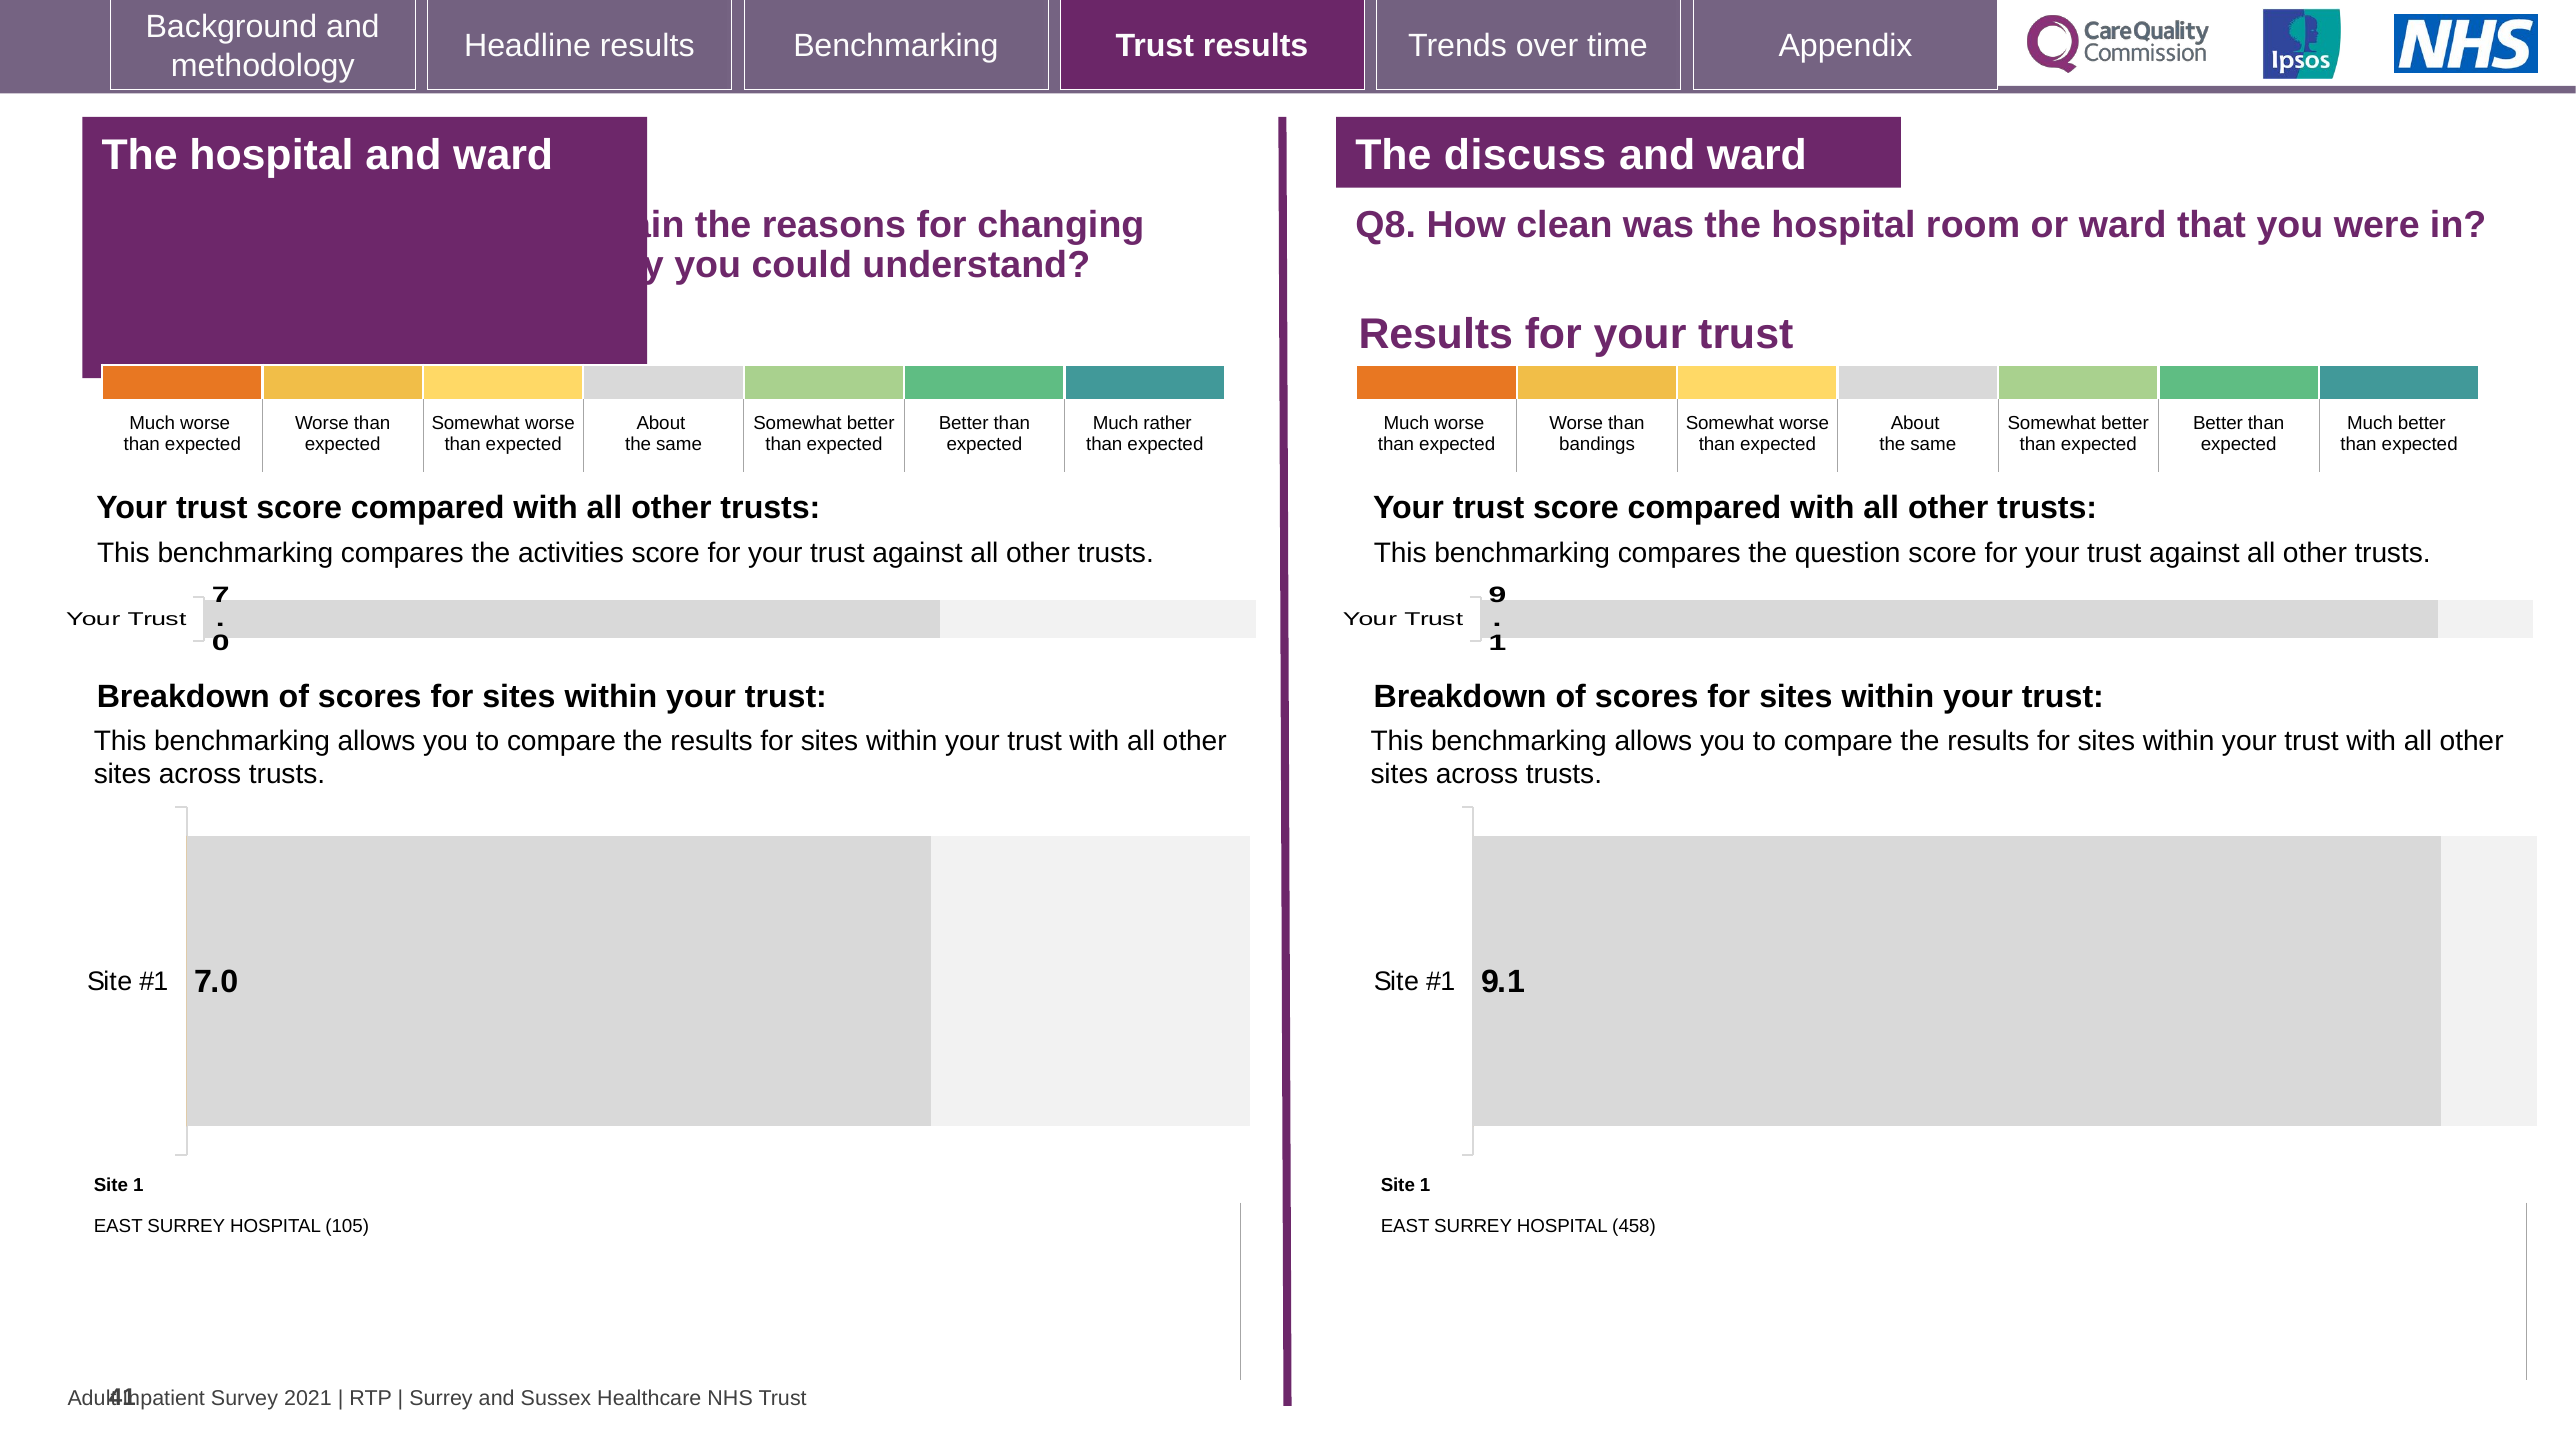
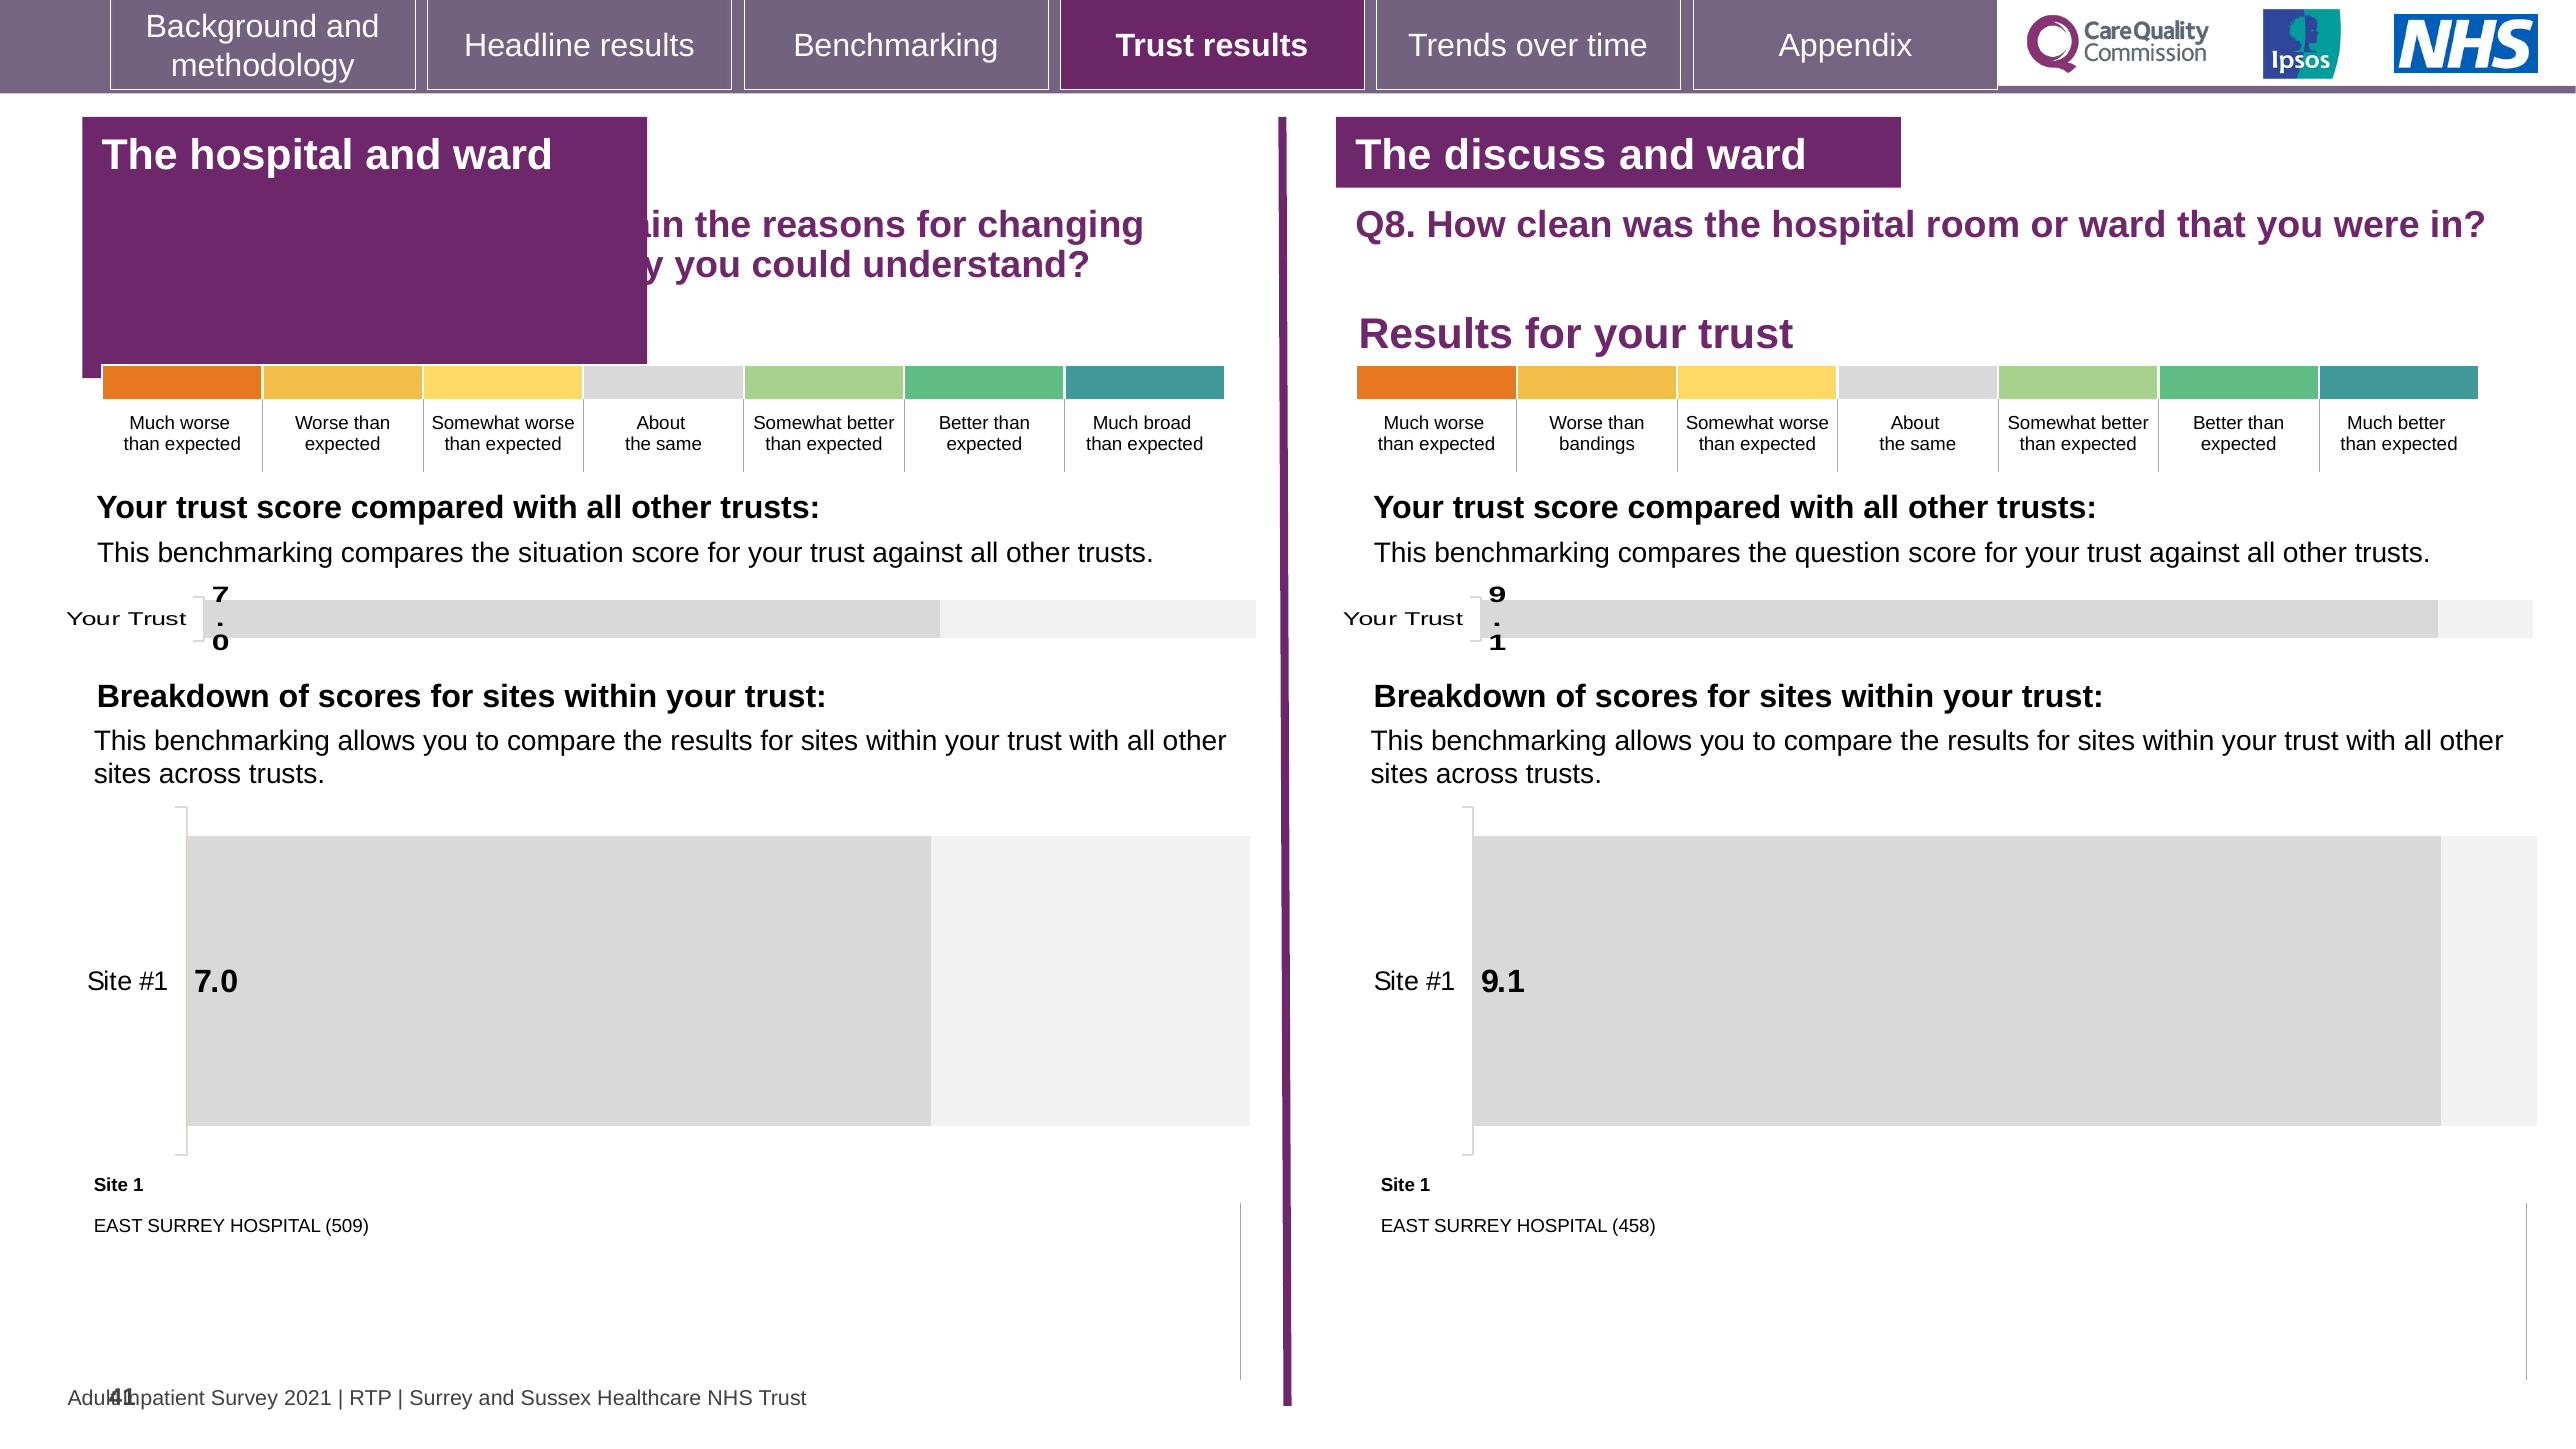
rather: rather -> broad
activities: activities -> situation
105: 105 -> 509
